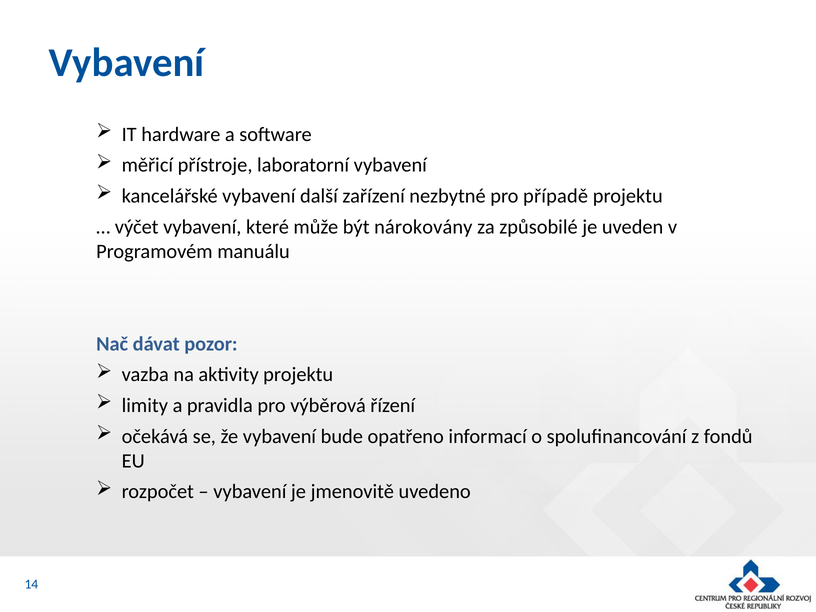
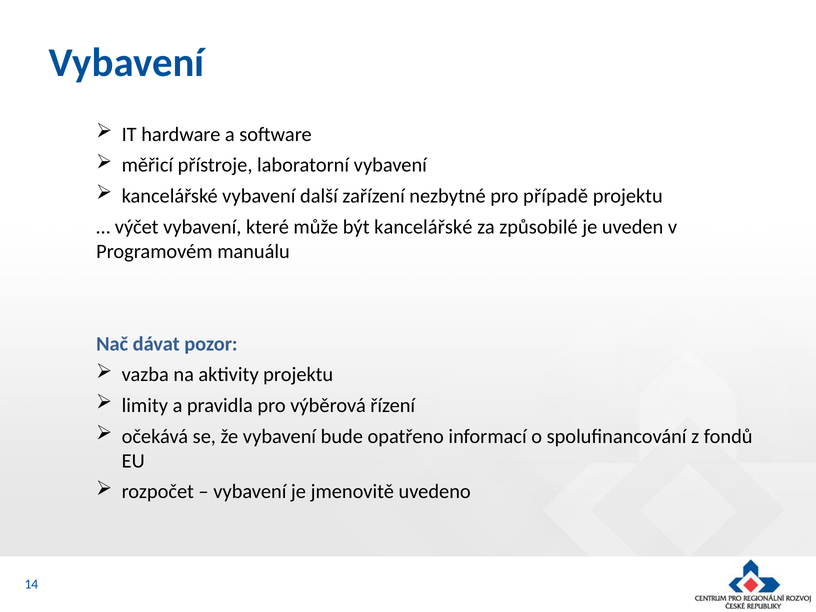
být nárokovány: nárokovány -> kancelářské
